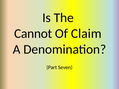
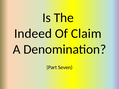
Cannot: Cannot -> Indeed
